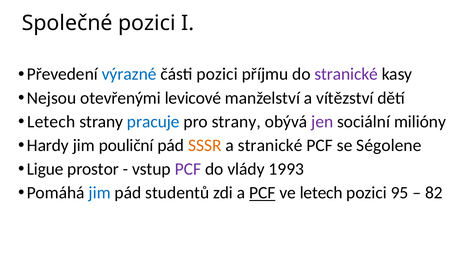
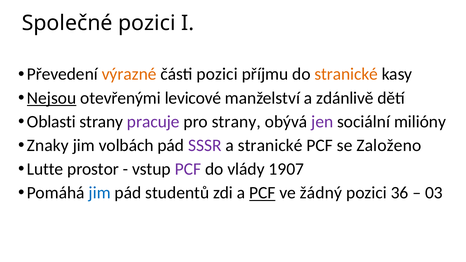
výrazné colour: blue -> orange
stranické at (346, 74) colour: purple -> orange
Nejsou underline: none -> present
vítězství: vítězství -> zdánlivě
Letech at (51, 122): Letech -> Oblasti
pracuje colour: blue -> purple
Hardy: Hardy -> Znaky
pouliční: pouliční -> volbách
SSSR colour: orange -> purple
Ségolene: Ségolene -> Založeno
Ligue: Ligue -> Lutte
1993: 1993 -> 1907
ve letech: letech -> žádný
95: 95 -> 36
82: 82 -> 03
